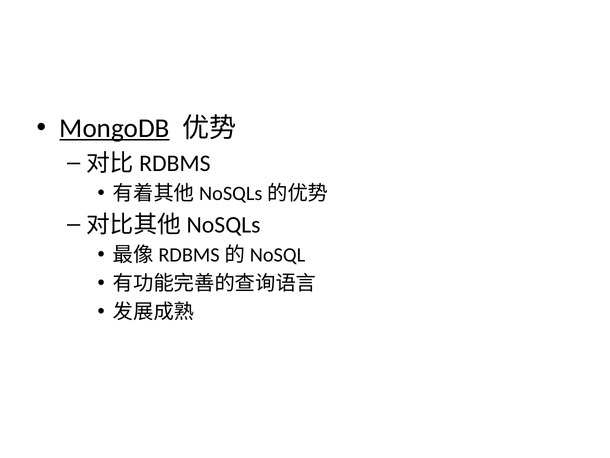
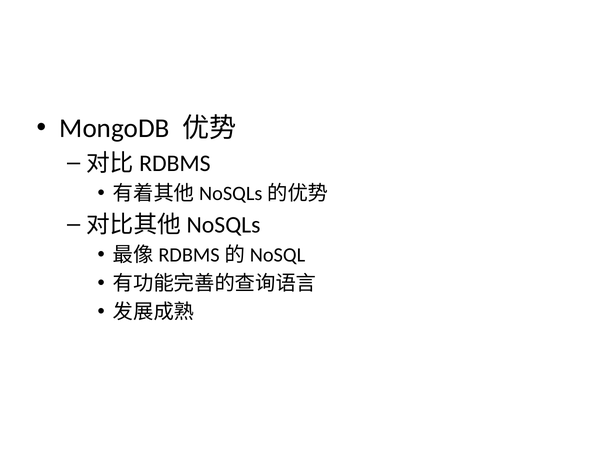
MongoDB underline: present -> none
